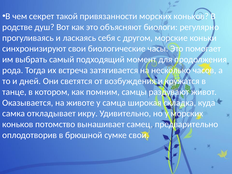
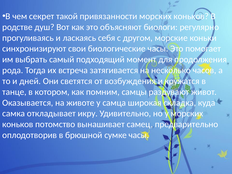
сумке свои: свои -> часы
